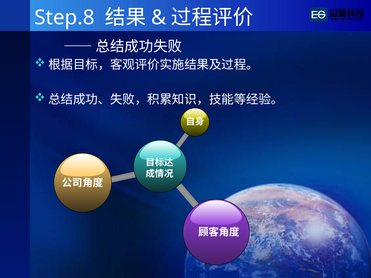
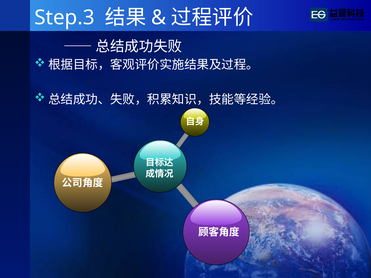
Step.8: Step.8 -> Step.3
